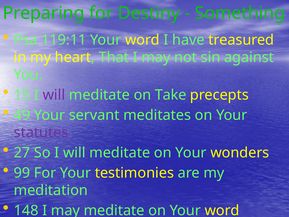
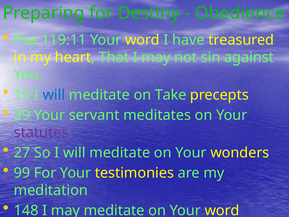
Something: Something -> Obedience
will at (54, 95) colour: purple -> blue
49: 49 -> 39
